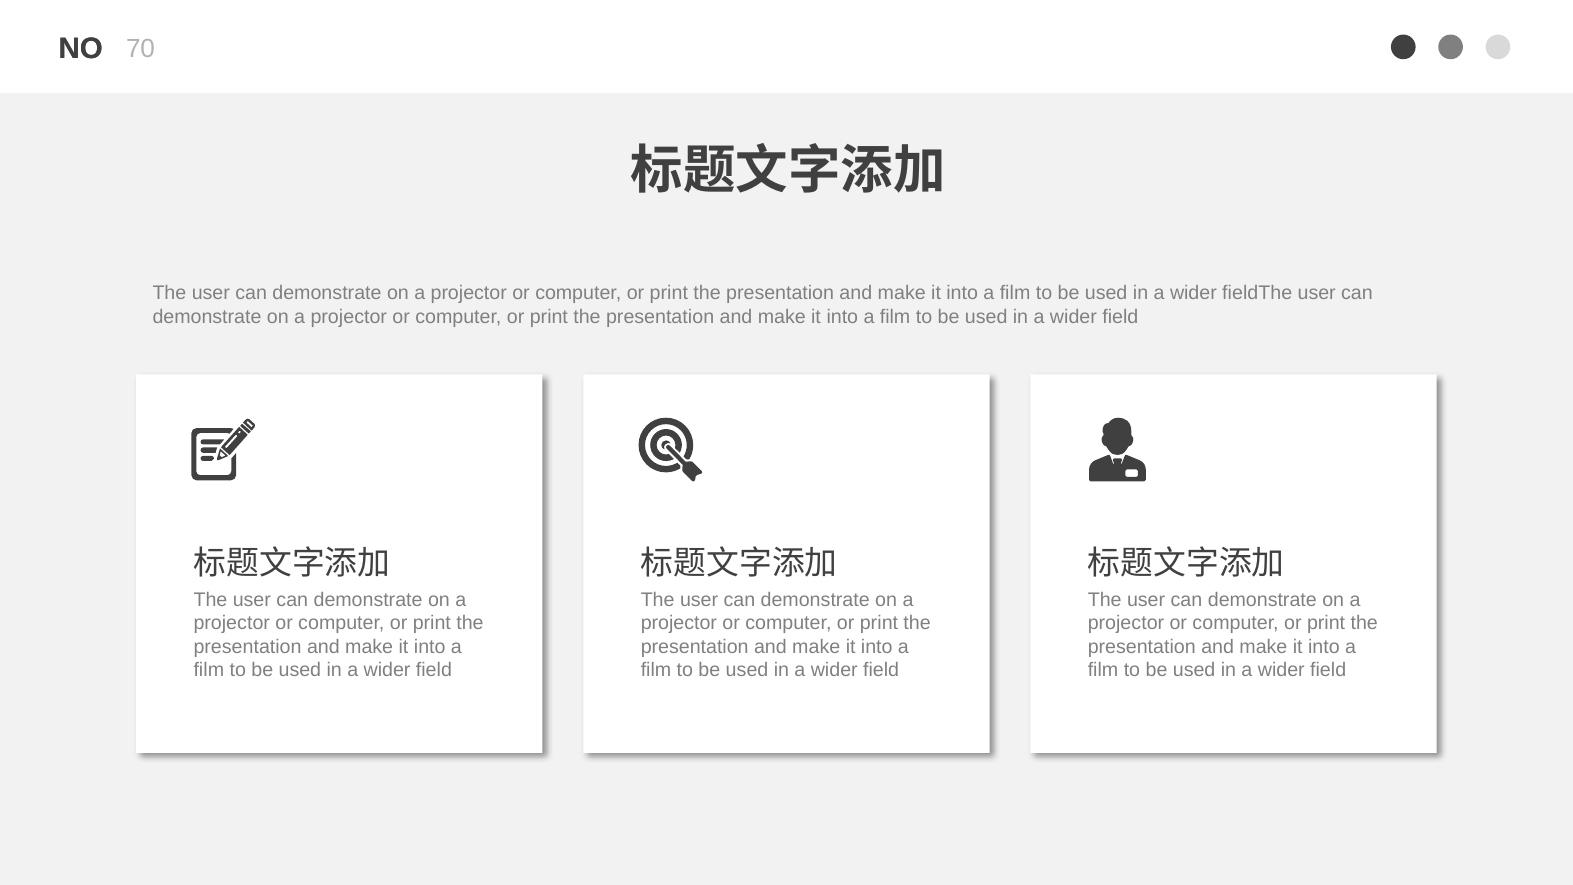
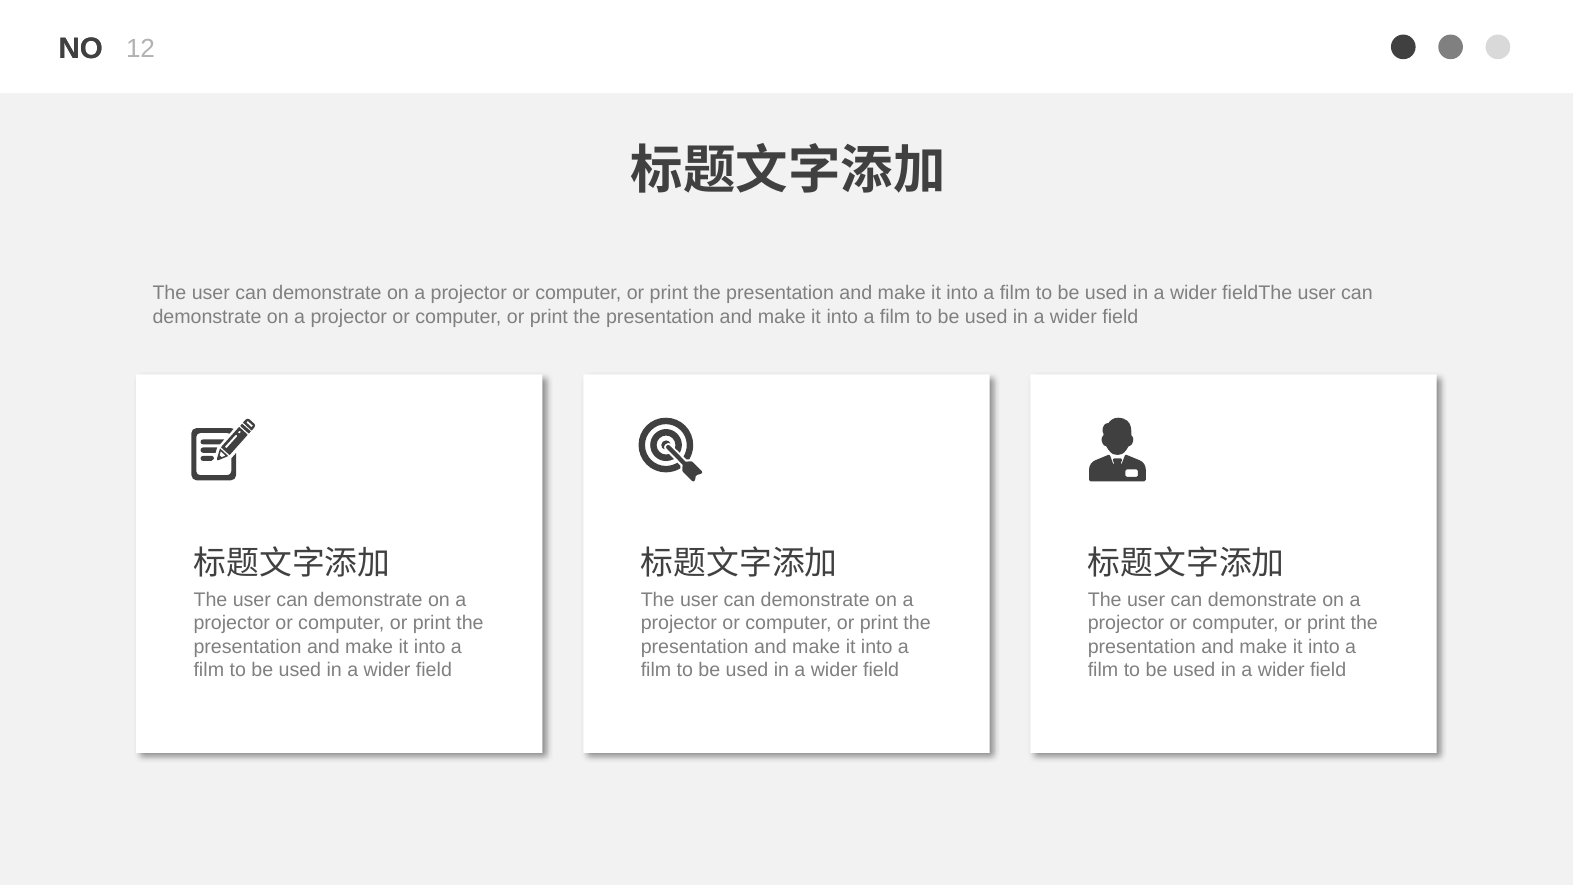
70: 70 -> 12
